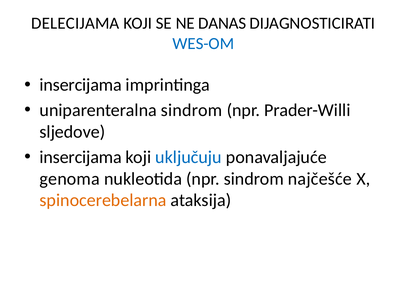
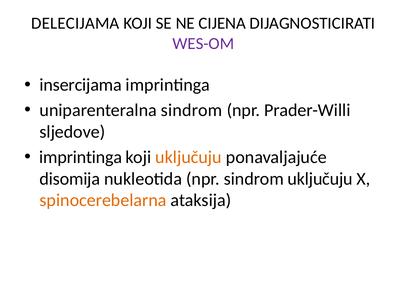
DANAS: DANAS -> CIJENA
WES-OM colour: blue -> purple
insercijama at (81, 157): insercijama -> imprintinga
uključuju at (189, 157) colour: blue -> orange
genoma: genoma -> disomija
sindrom najčešće: najčešće -> uključuju
